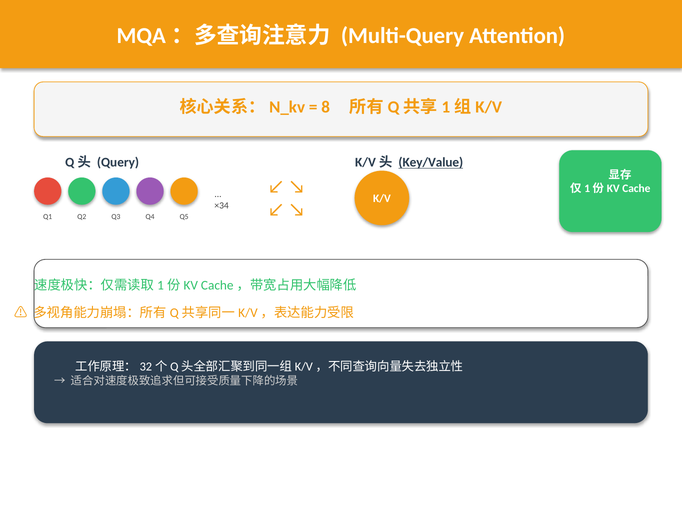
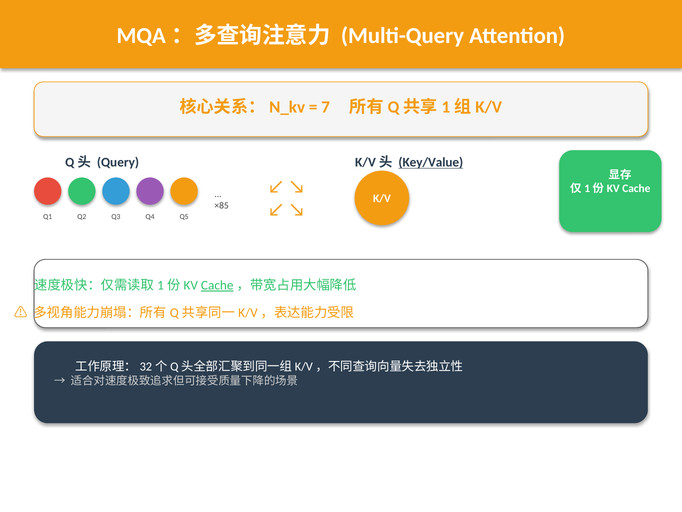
8: 8 -> 7
×34: ×34 -> ×85
Cache at (217, 285) underline: none -> present
